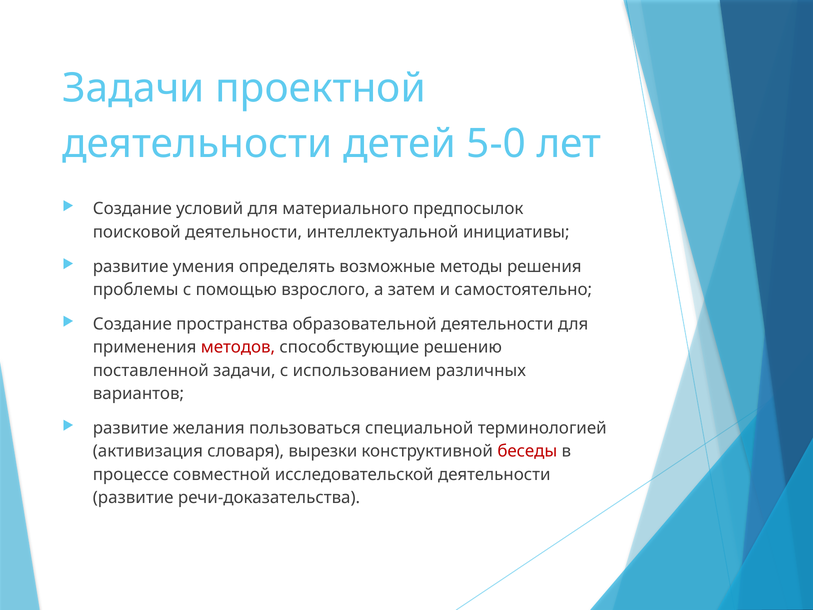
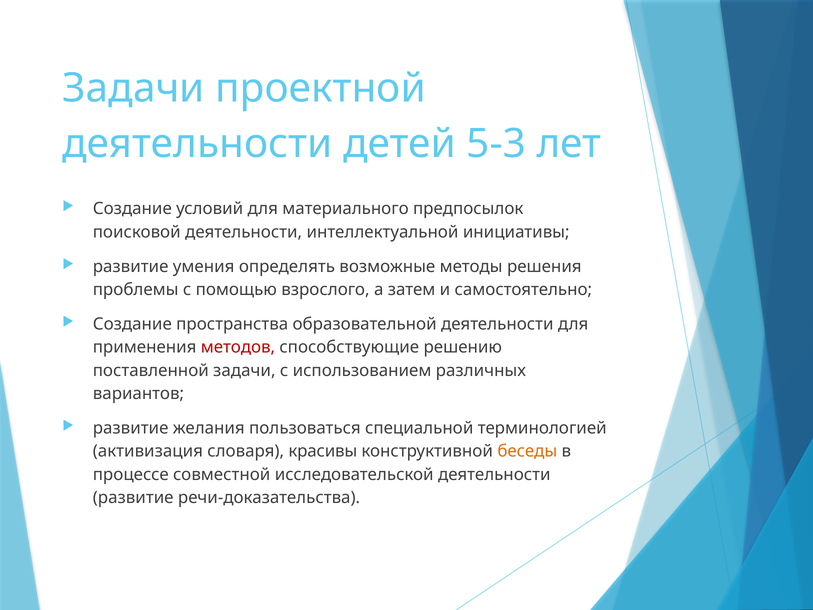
5-0: 5-0 -> 5-3
вырезки: вырезки -> красивы
беседы colour: red -> orange
